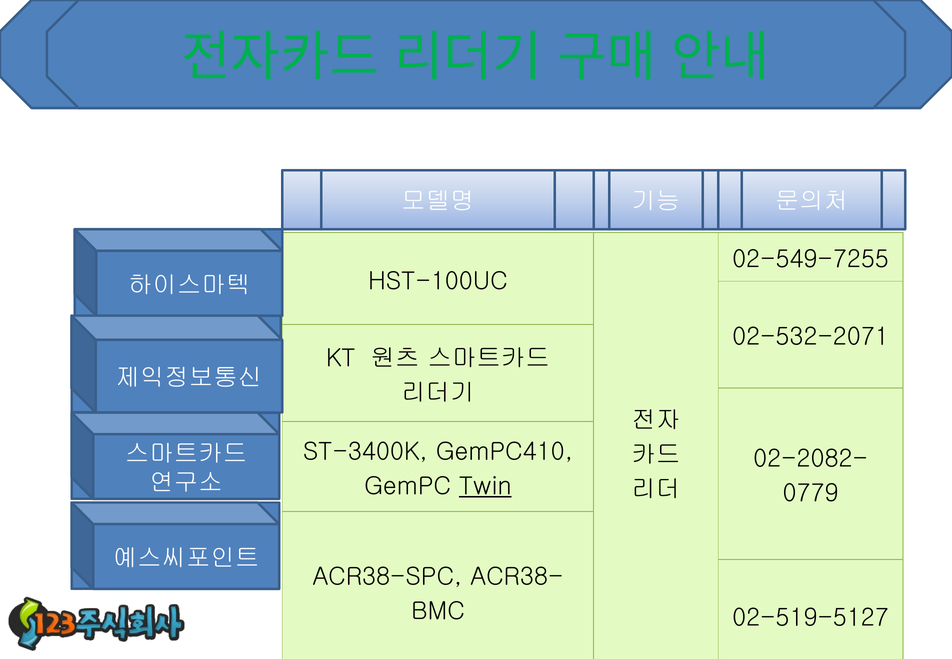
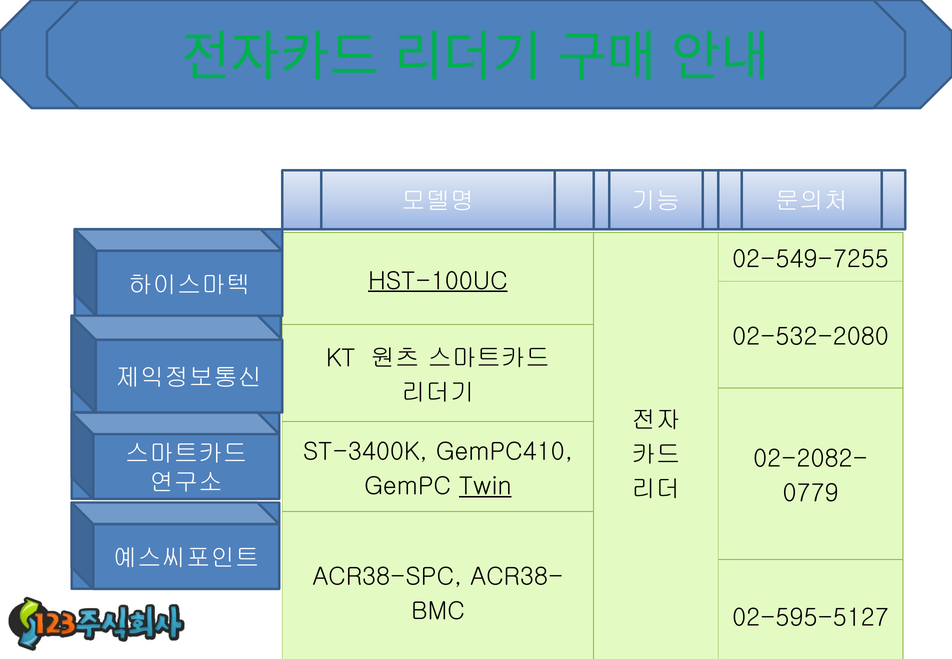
HST-100UC underline: none -> present
02-532-2071: 02-532-2071 -> 02-532-2080
02-519-5127: 02-519-5127 -> 02-595-5127
